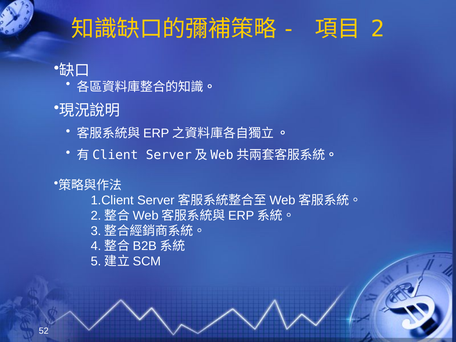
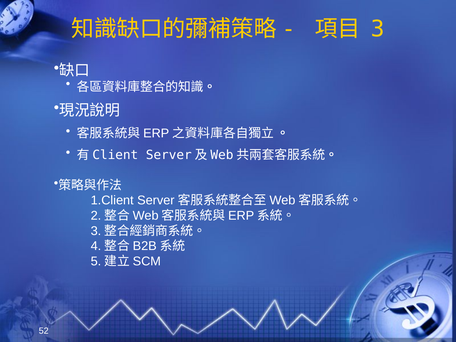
2: 2 -> 3
